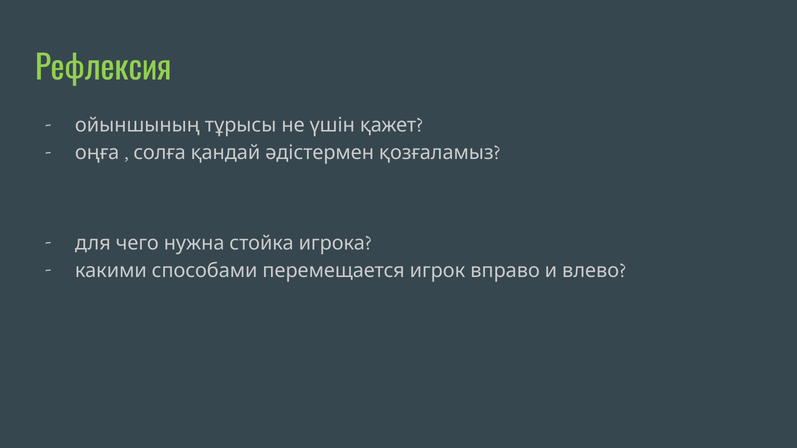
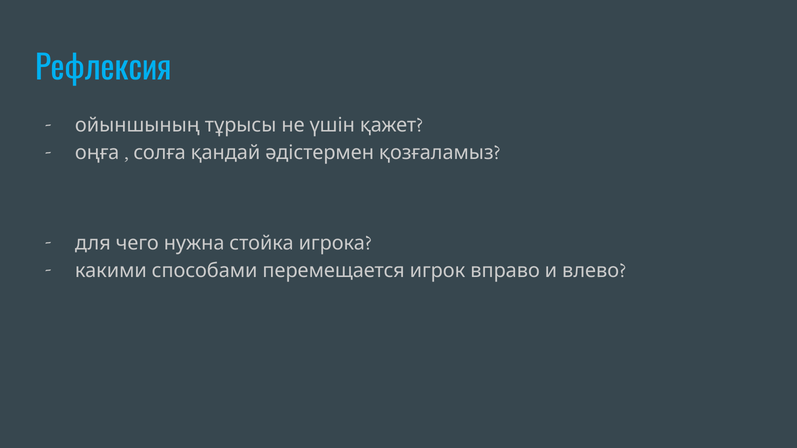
Рефлексия colour: light green -> light blue
